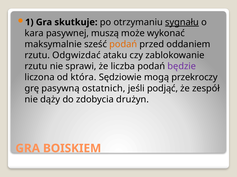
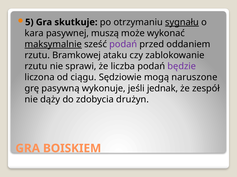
1: 1 -> 5
maksymalnie underline: none -> present
podań at (123, 44) colour: orange -> purple
Odgwizdać: Odgwizdać -> Bramkowej
która: która -> ciągu
przekroczy: przekroczy -> naruszone
ostatnich: ostatnich -> wykonuje
podjąć: podjąć -> jednak
